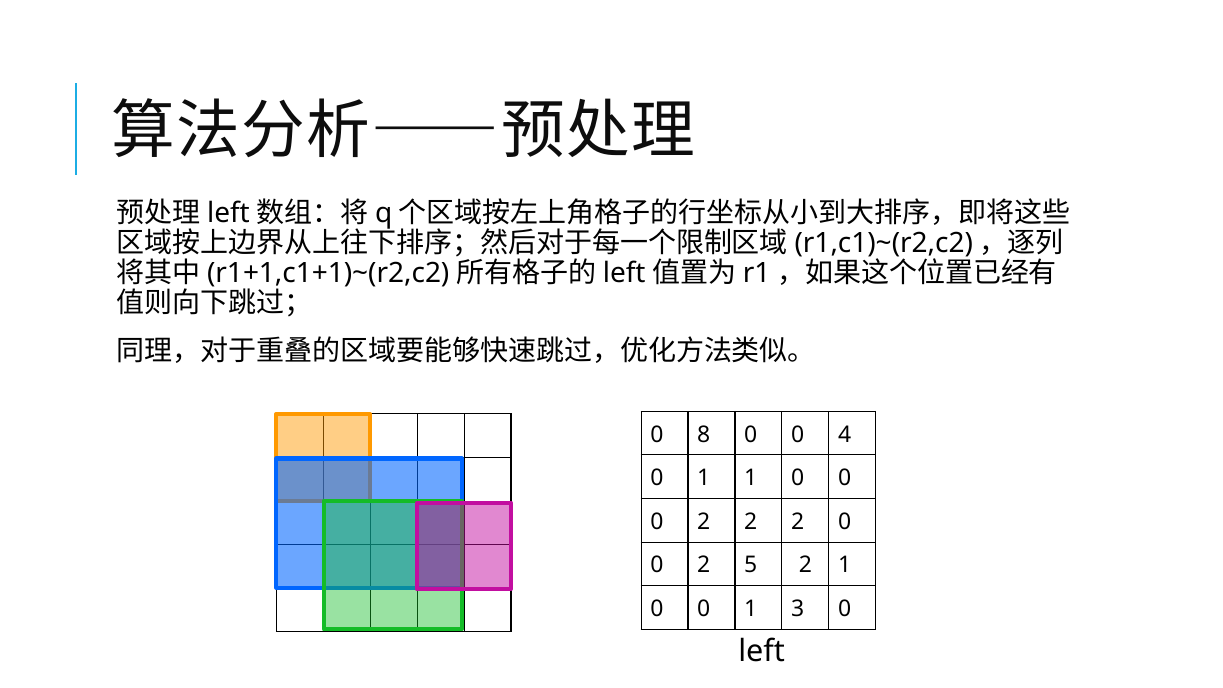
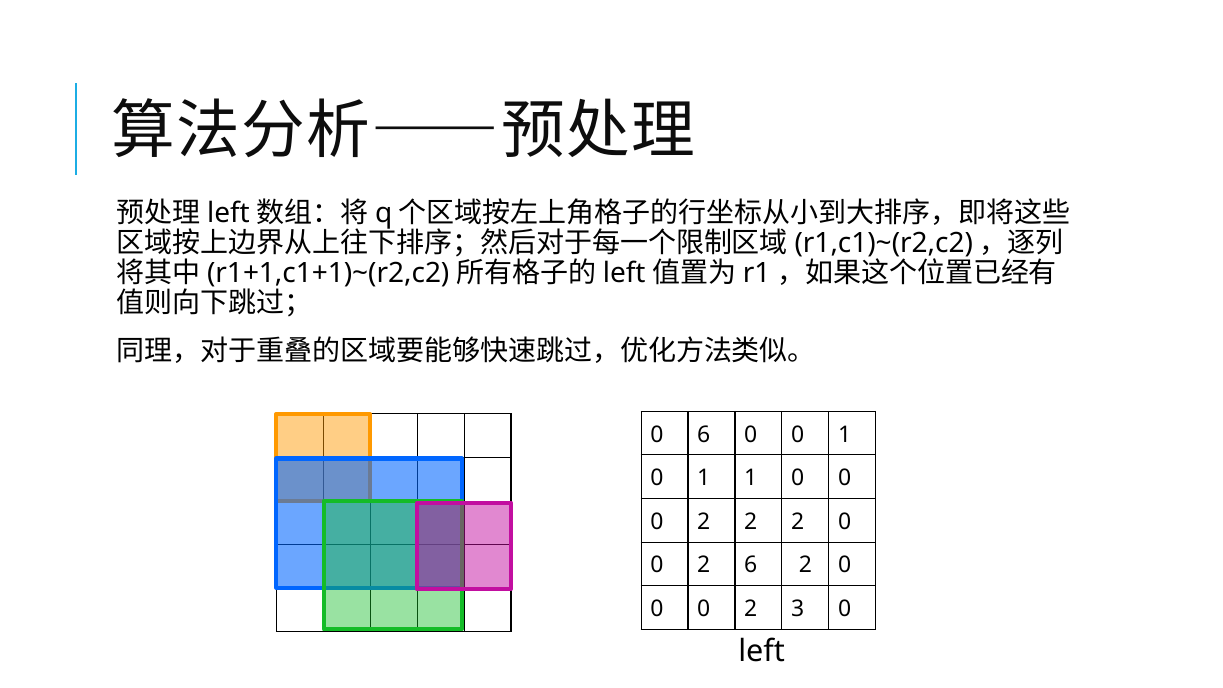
0 8: 8 -> 6
0 0 4: 4 -> 1
2 5: 5 -> 6
1 at (845, 565): 1 -> 0
1 at (751, 609): 1 -> 2
